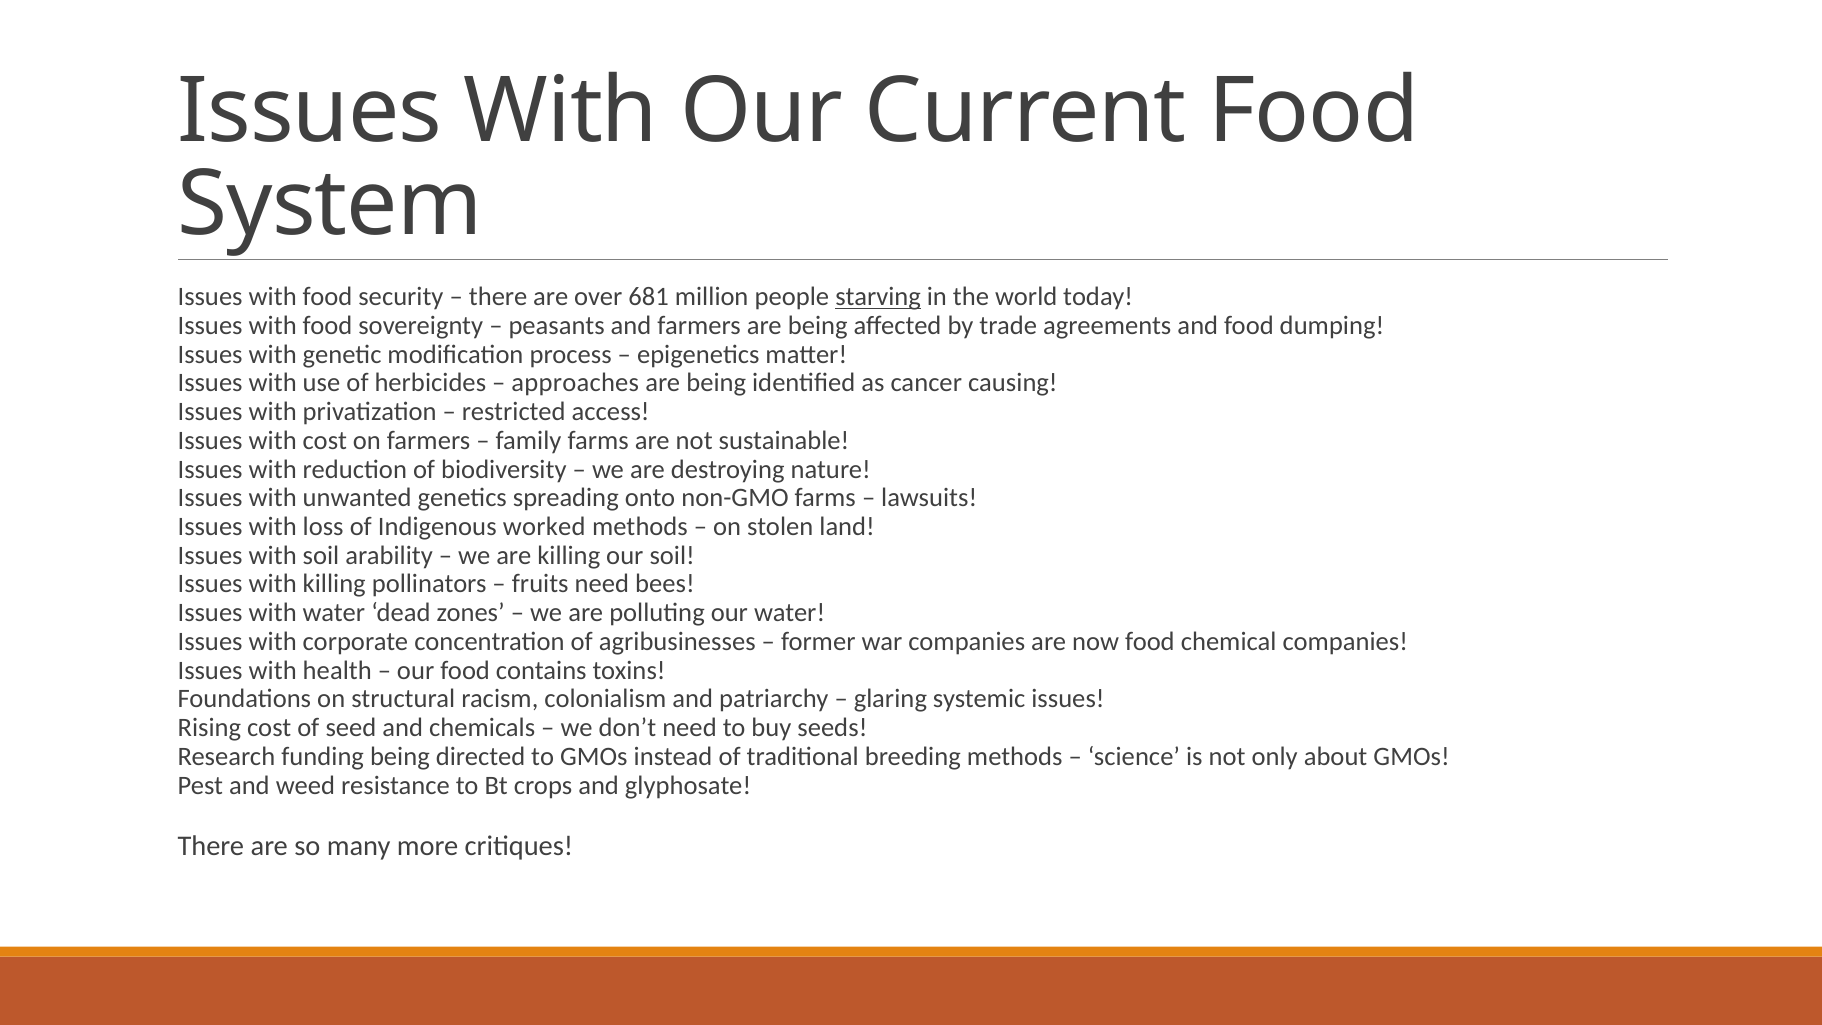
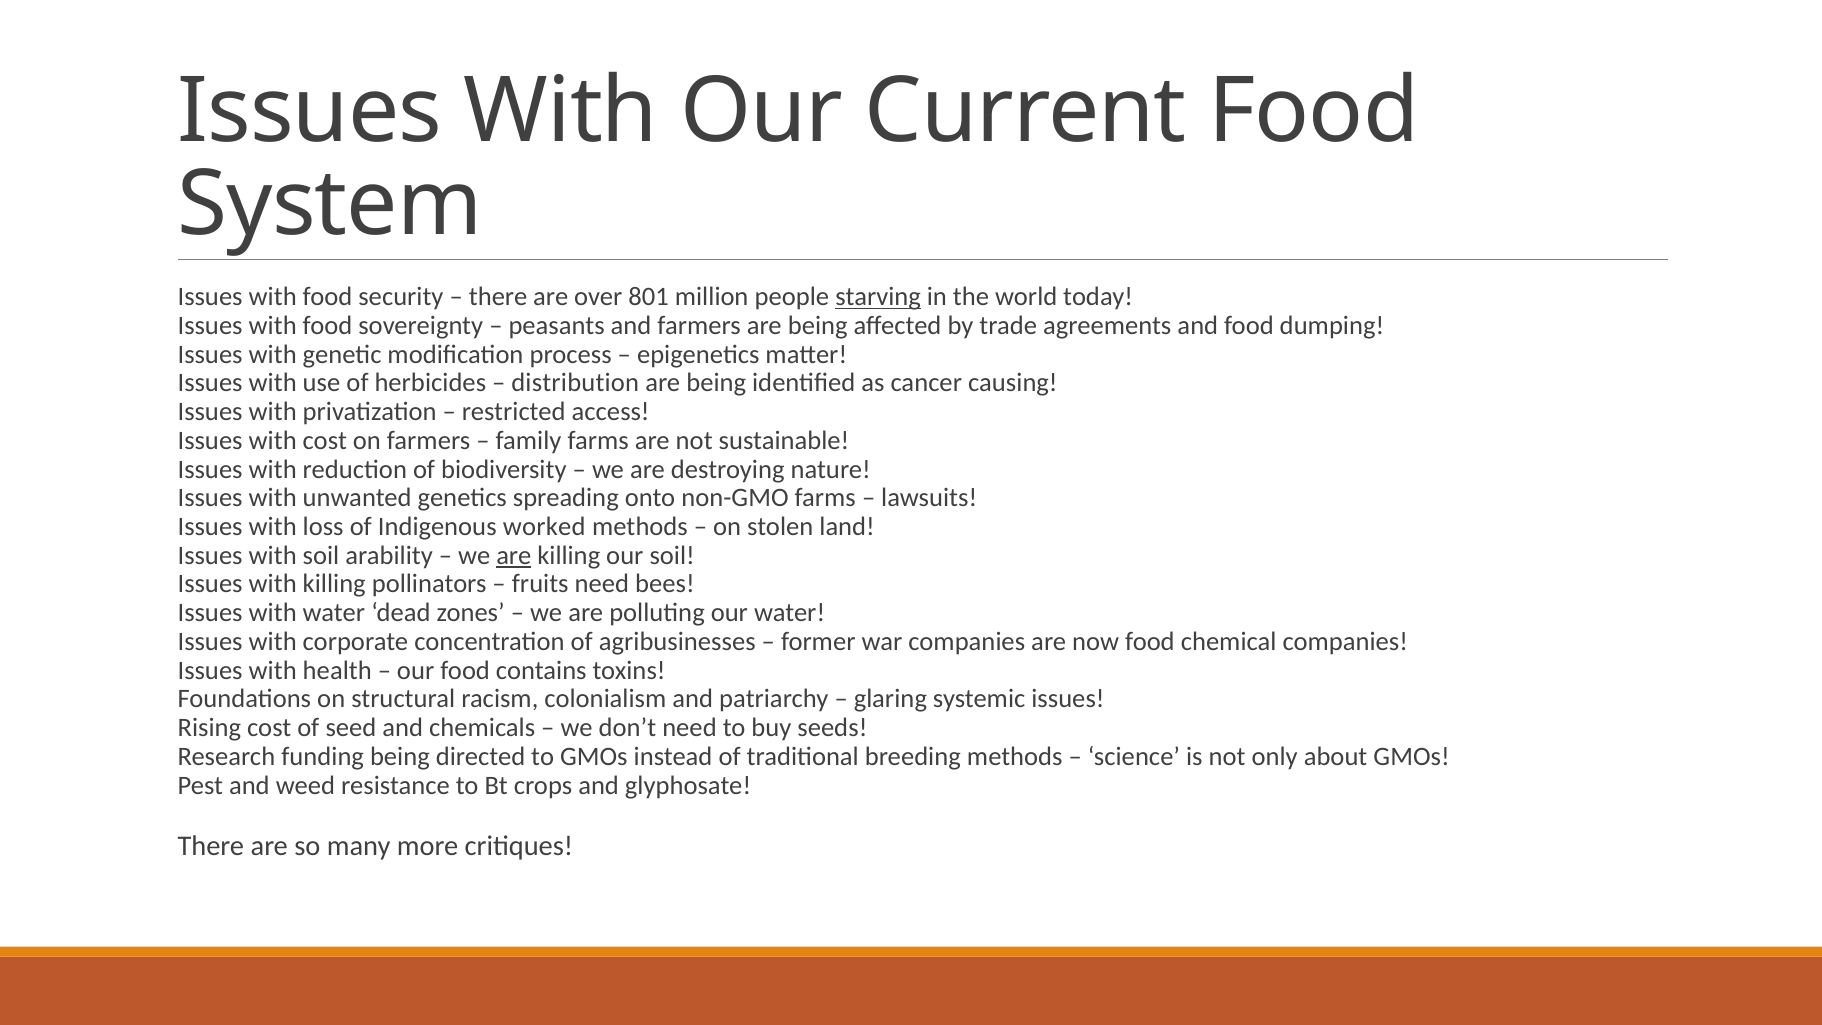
681: 681 -> 801
approaches: approaches -> distribution
are at (514, 555) underline: none -> present
